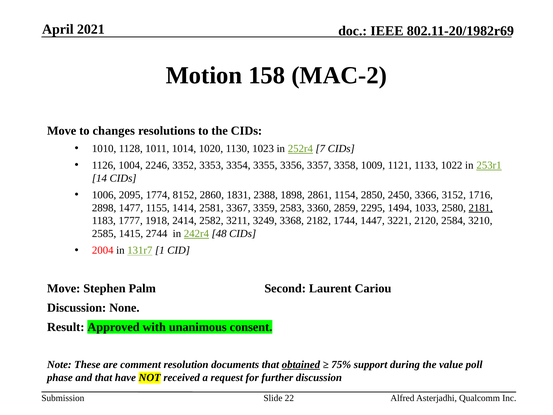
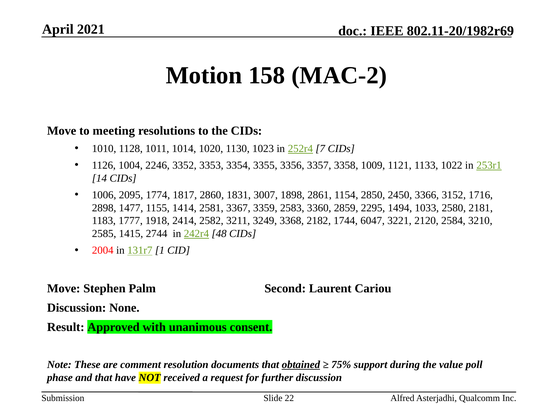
changes: changes -> meeting
8152: 8152 -> 1817
2388: 2388 -> 3007
2181 underline: present -> none
1447: 1447 -> 6047
